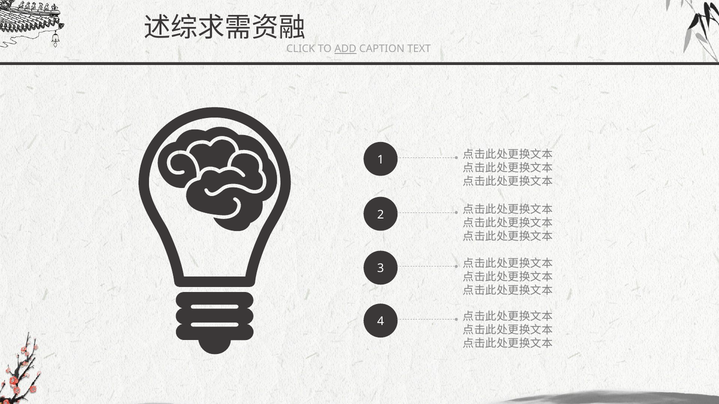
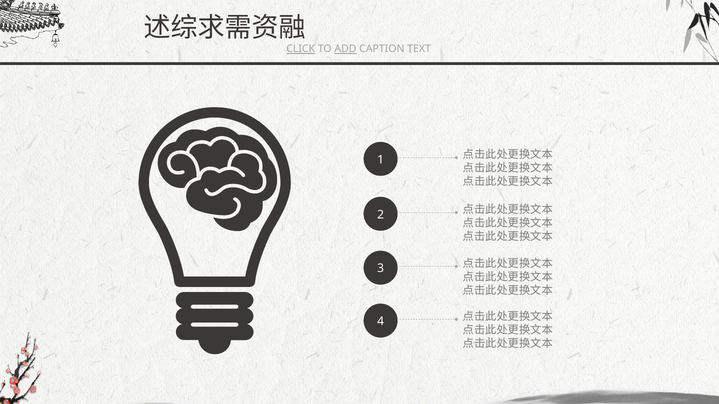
CLICK underline: none -> present
